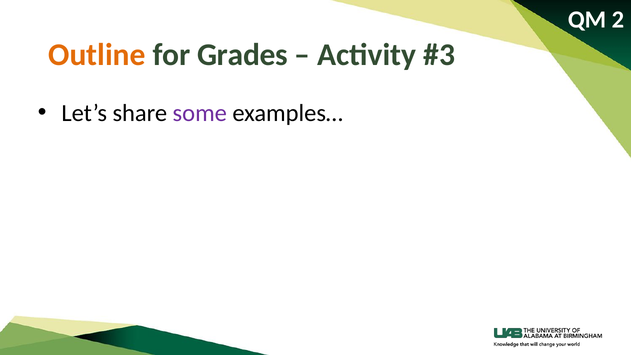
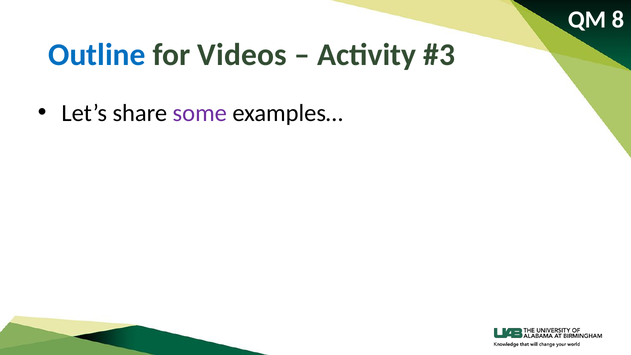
2: 2 -> 8
Outline colour: orange -> blue
Grades: Grades -> Videos
